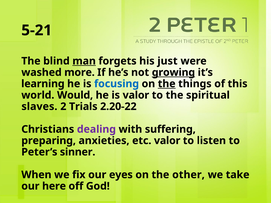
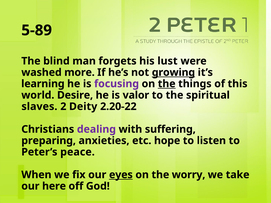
5-21: 5-21 -> 5-89
man underline: present -> none
just: just -> lust
focusing colour: blue -> purple
Would: Would -> Desire
Trials: Trials -> Deity
etc valor: valor -> hope
sinner: sinner -> peace
eyes underline: none -> present
other: other -> worry
